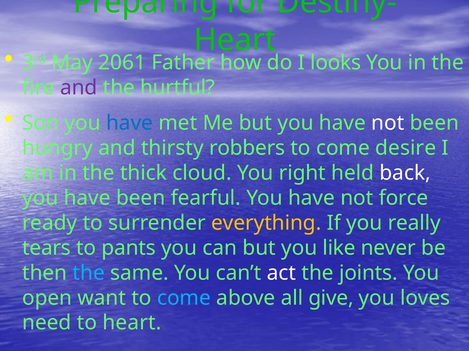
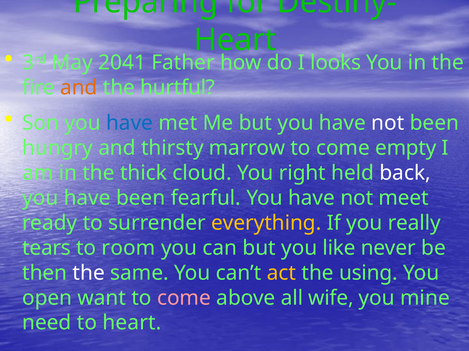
2061: 2061 -> 2041
and at (79, 88) colour: purple -> orange
robbers: robbers -> marrow
desire: desire -> empty
force: force -> meet
pants: pants -> room
the at (89, 273) colour: light blue -> white
act colour: white -> yellow
joints: joints -> using
come at (184, 298) colour: light blue -> pink
give: give -> wife
loves: loves -> mine
